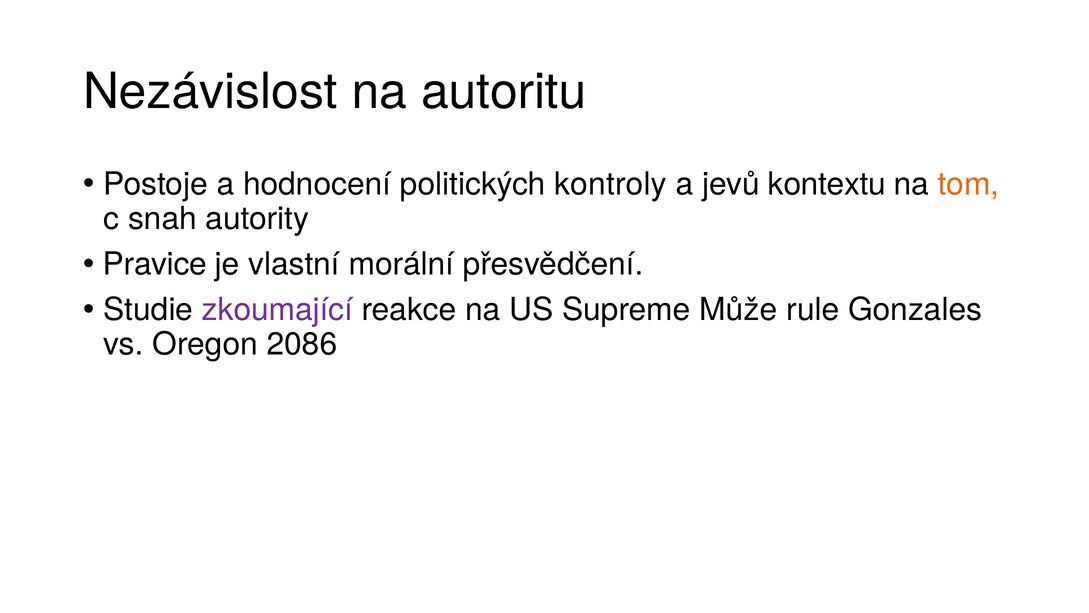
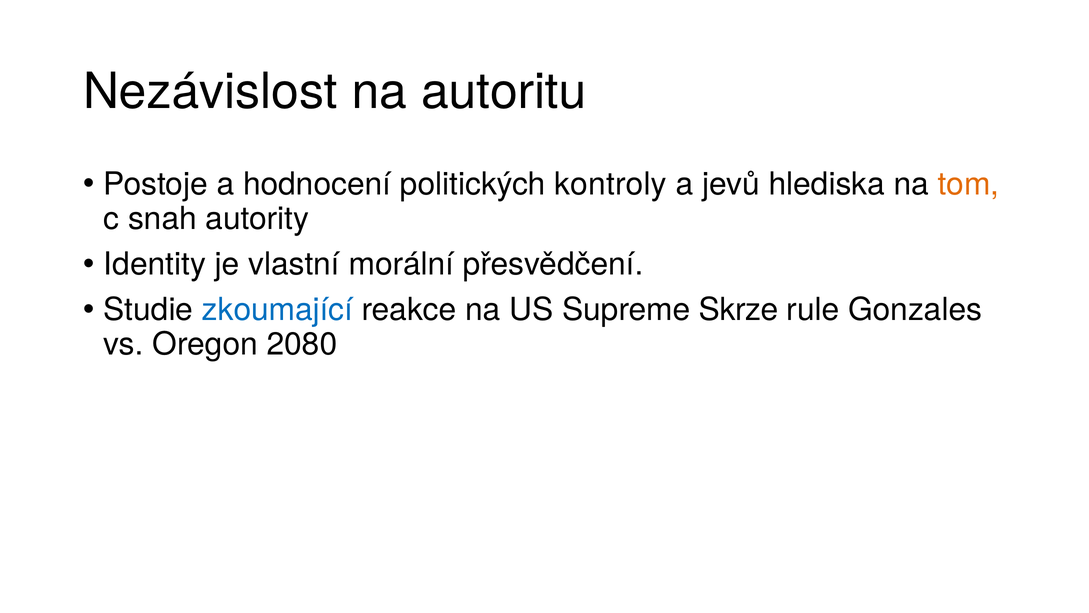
kontextu: kontextu -> hlediska
Pravice: Pravice -> Identity
zkoumající colour: purple -> blue
Může: Může -> Skrze
2086: 2086 -> 2080
